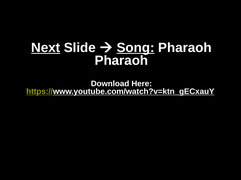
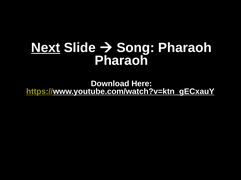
Song underline: present -> none
